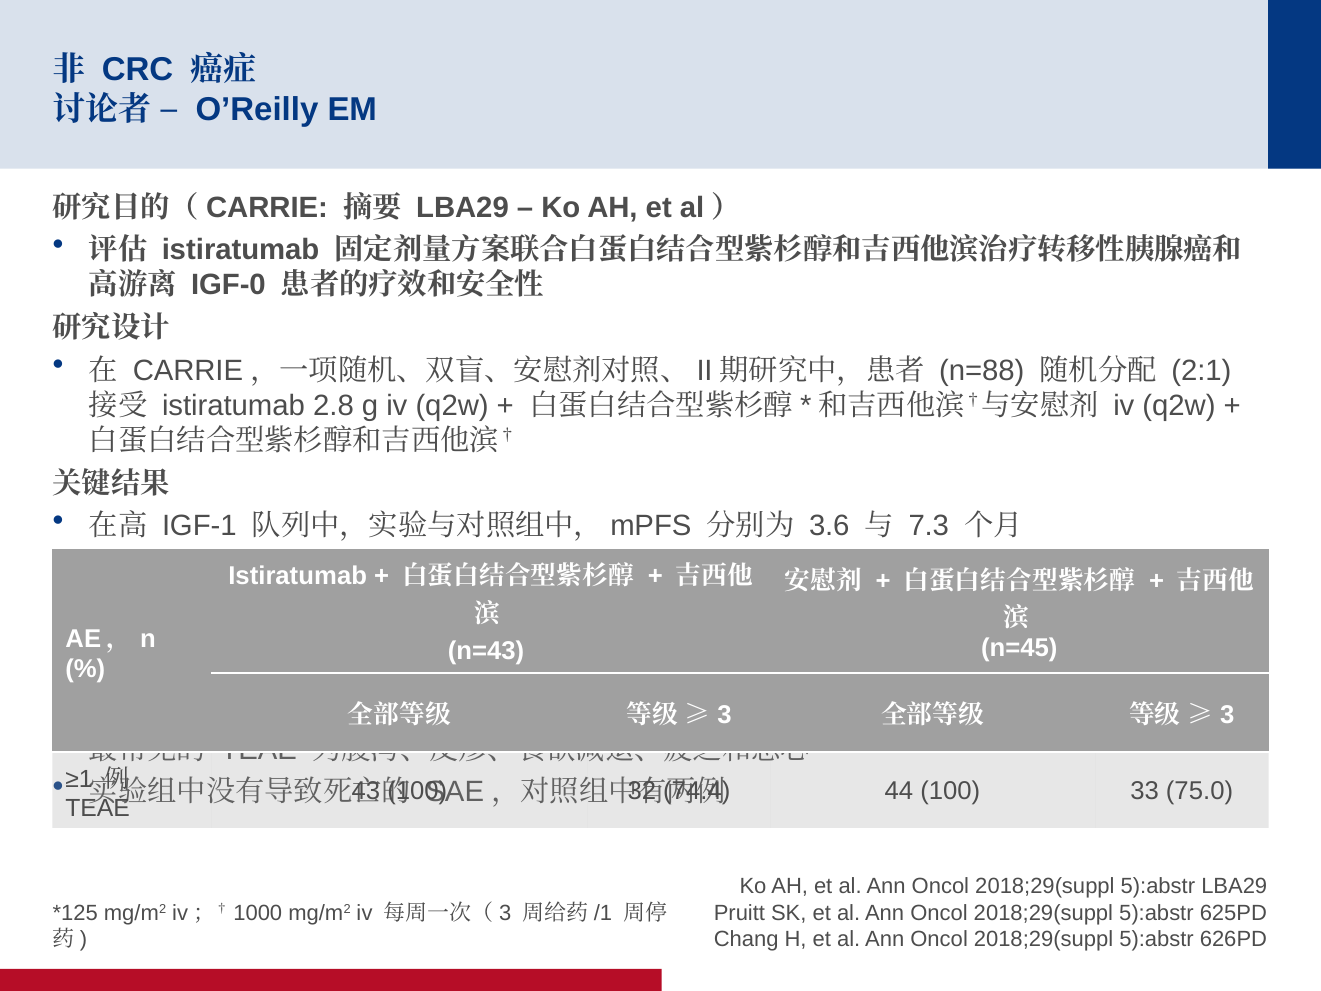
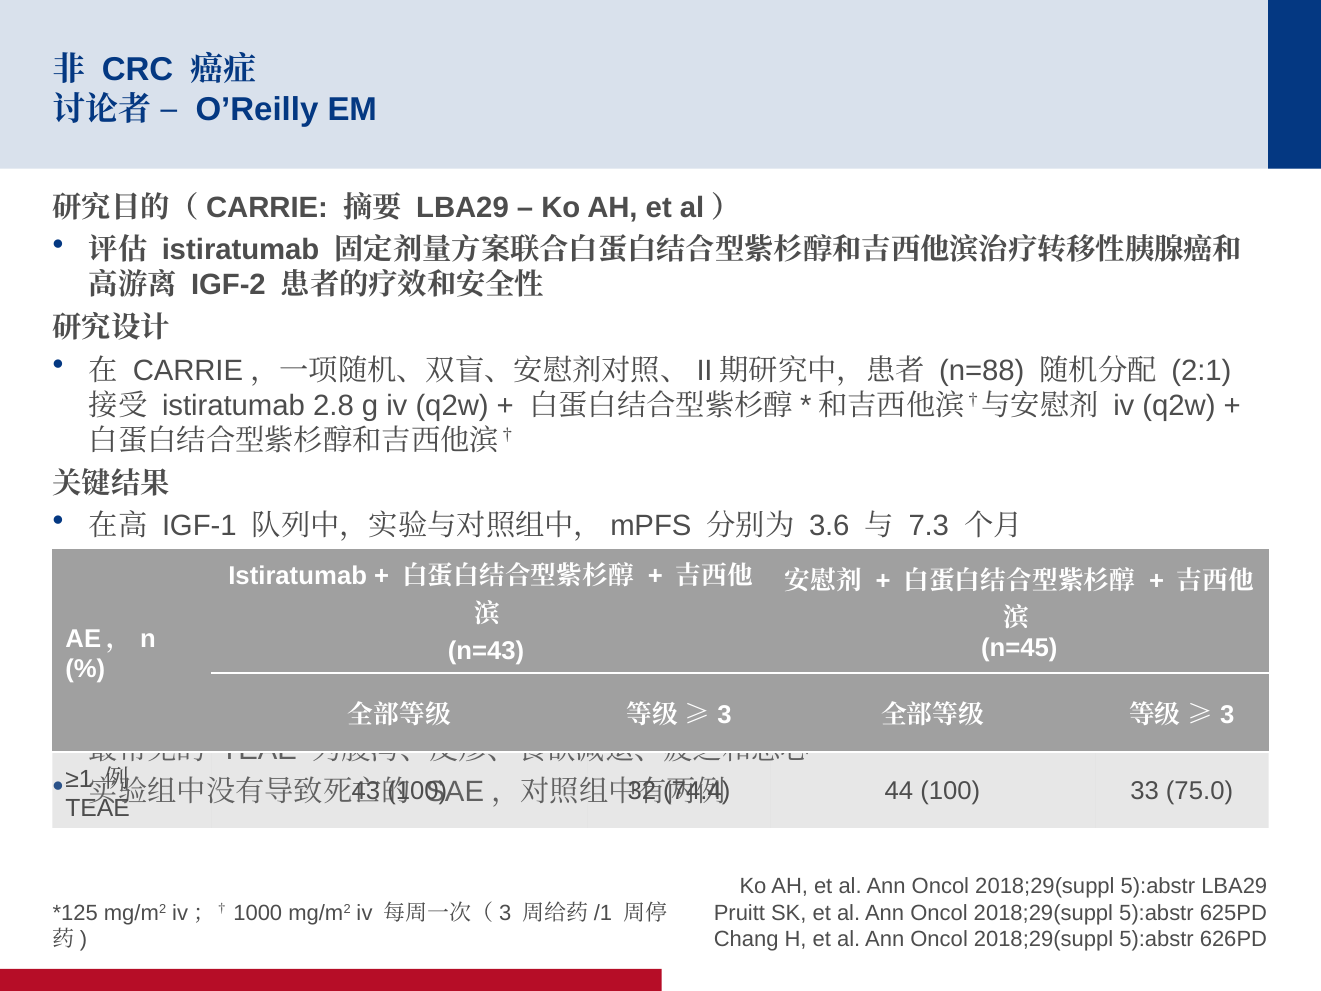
IGF-0: IGF-0 -> IGF-2
